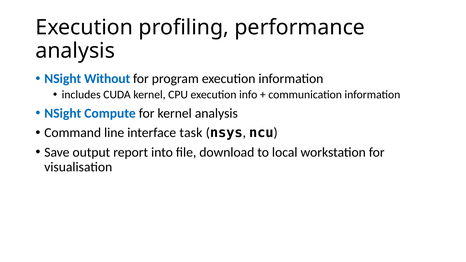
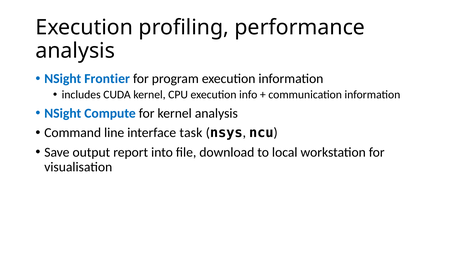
Without: Without -> Frontier
